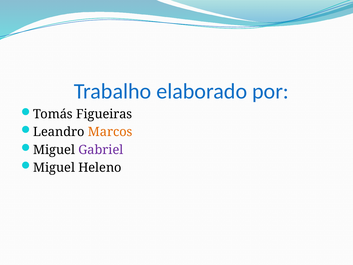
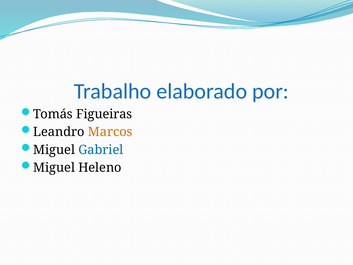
Gabriel colour: purple -> blue
